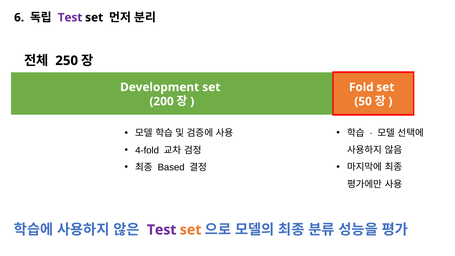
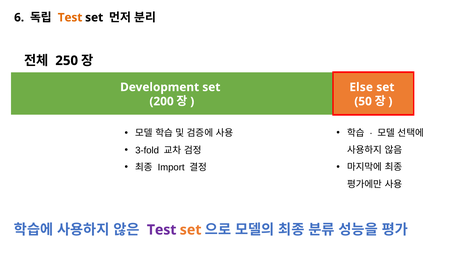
Test at (70, 18) colour: purple -> orange
Fold: Fold -> Else
4-fold: 4-fold -> 3-fold
Based: Based -> Import
